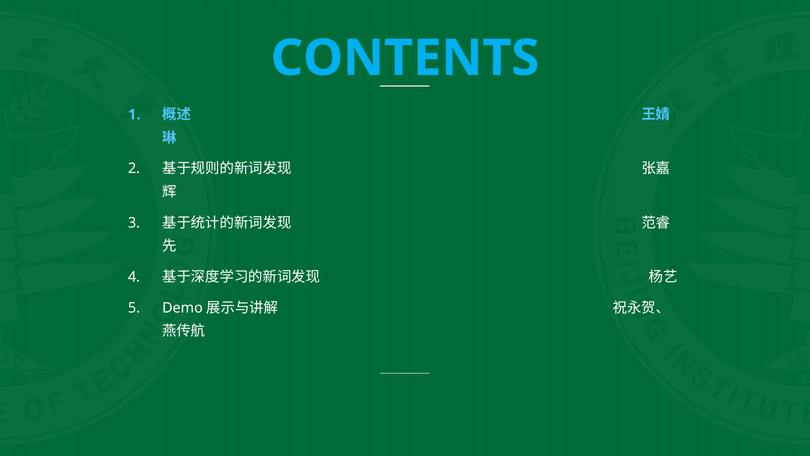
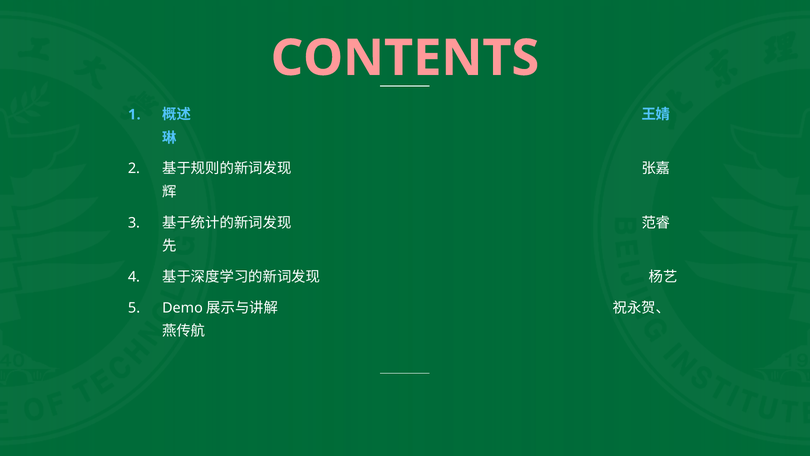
CONTENTS colour: light blue -> pink
